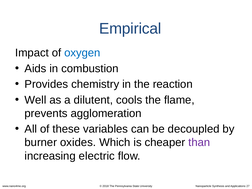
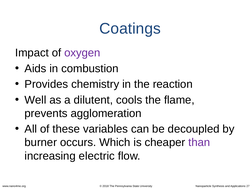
Empirical: Empirical -> Coatings
oxygen colour: blue -> purple
oxides: oxides -> occurs
